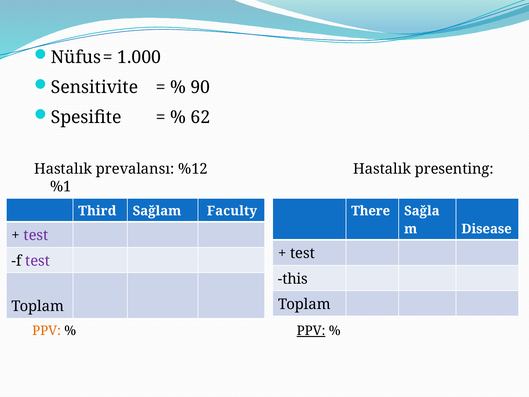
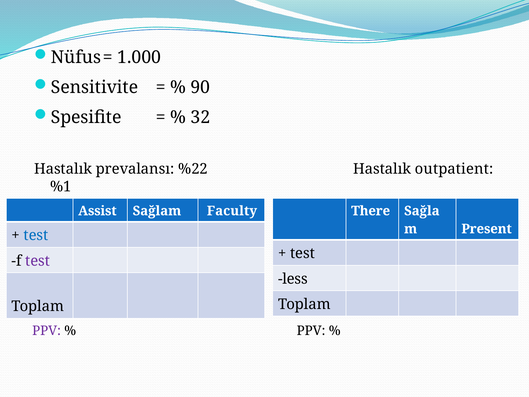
62: 62 -> 32
%12: %12 -> %22
presenting: presenting -> outpatient
Third: Third -> Assist
Disease: Disease -> Present
test at (36, 235) colour: purple -> blue
this: this -> less
PPV at (47, 331) colour: orange -> purple
PPV at (311, 331) underline: present -> none
